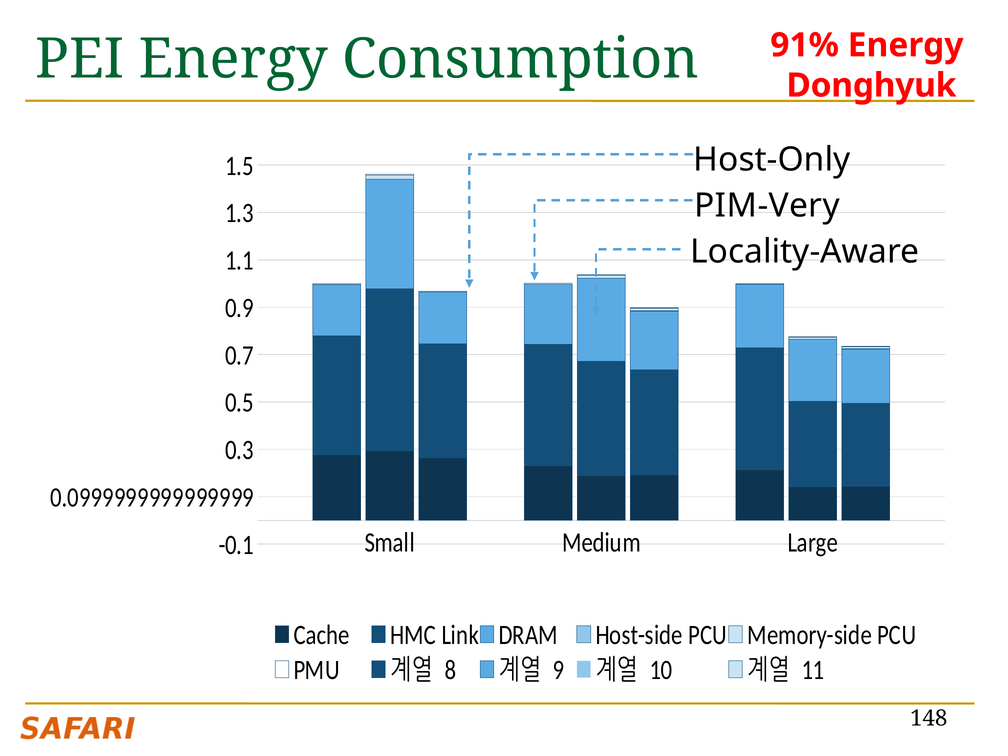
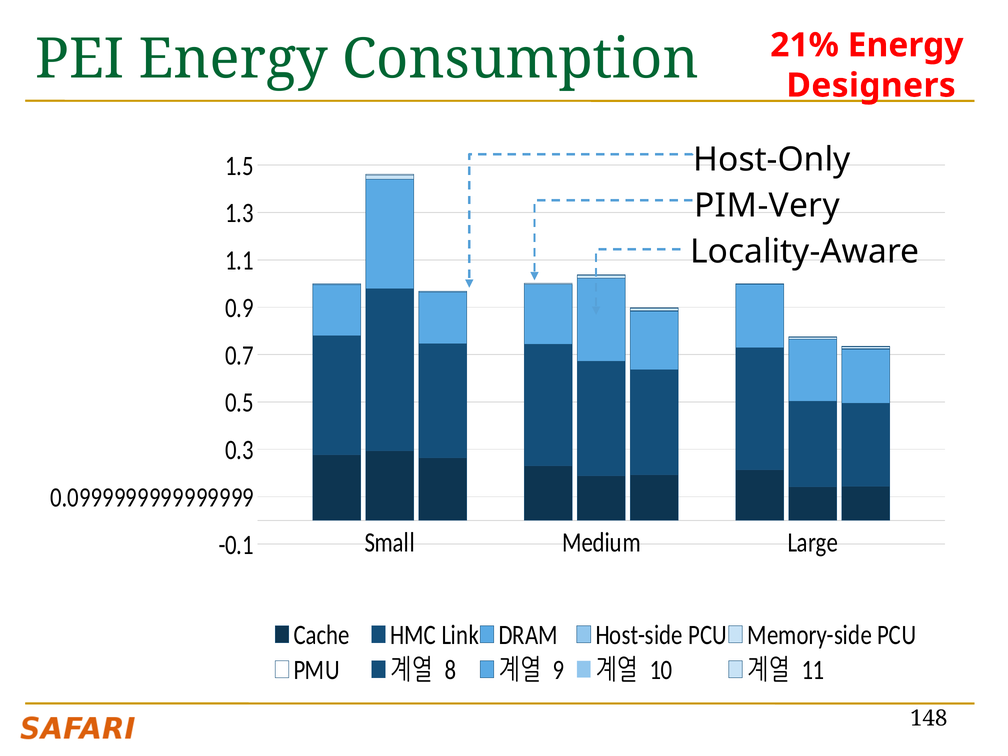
91%: 91% -> 21%
Donghyuk: Donghyuk -> Designers
